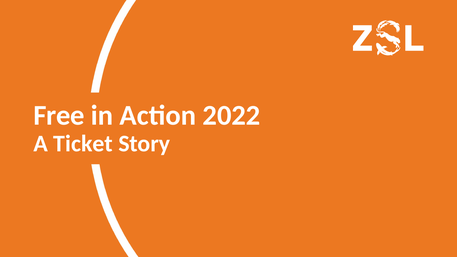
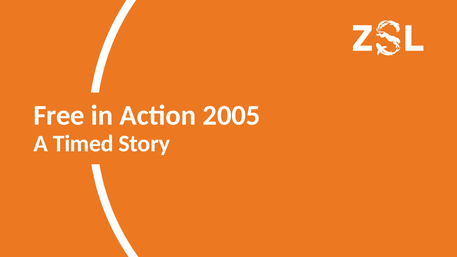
2022: 2022 -> 2005
Ticket: Ticket -> Timed
